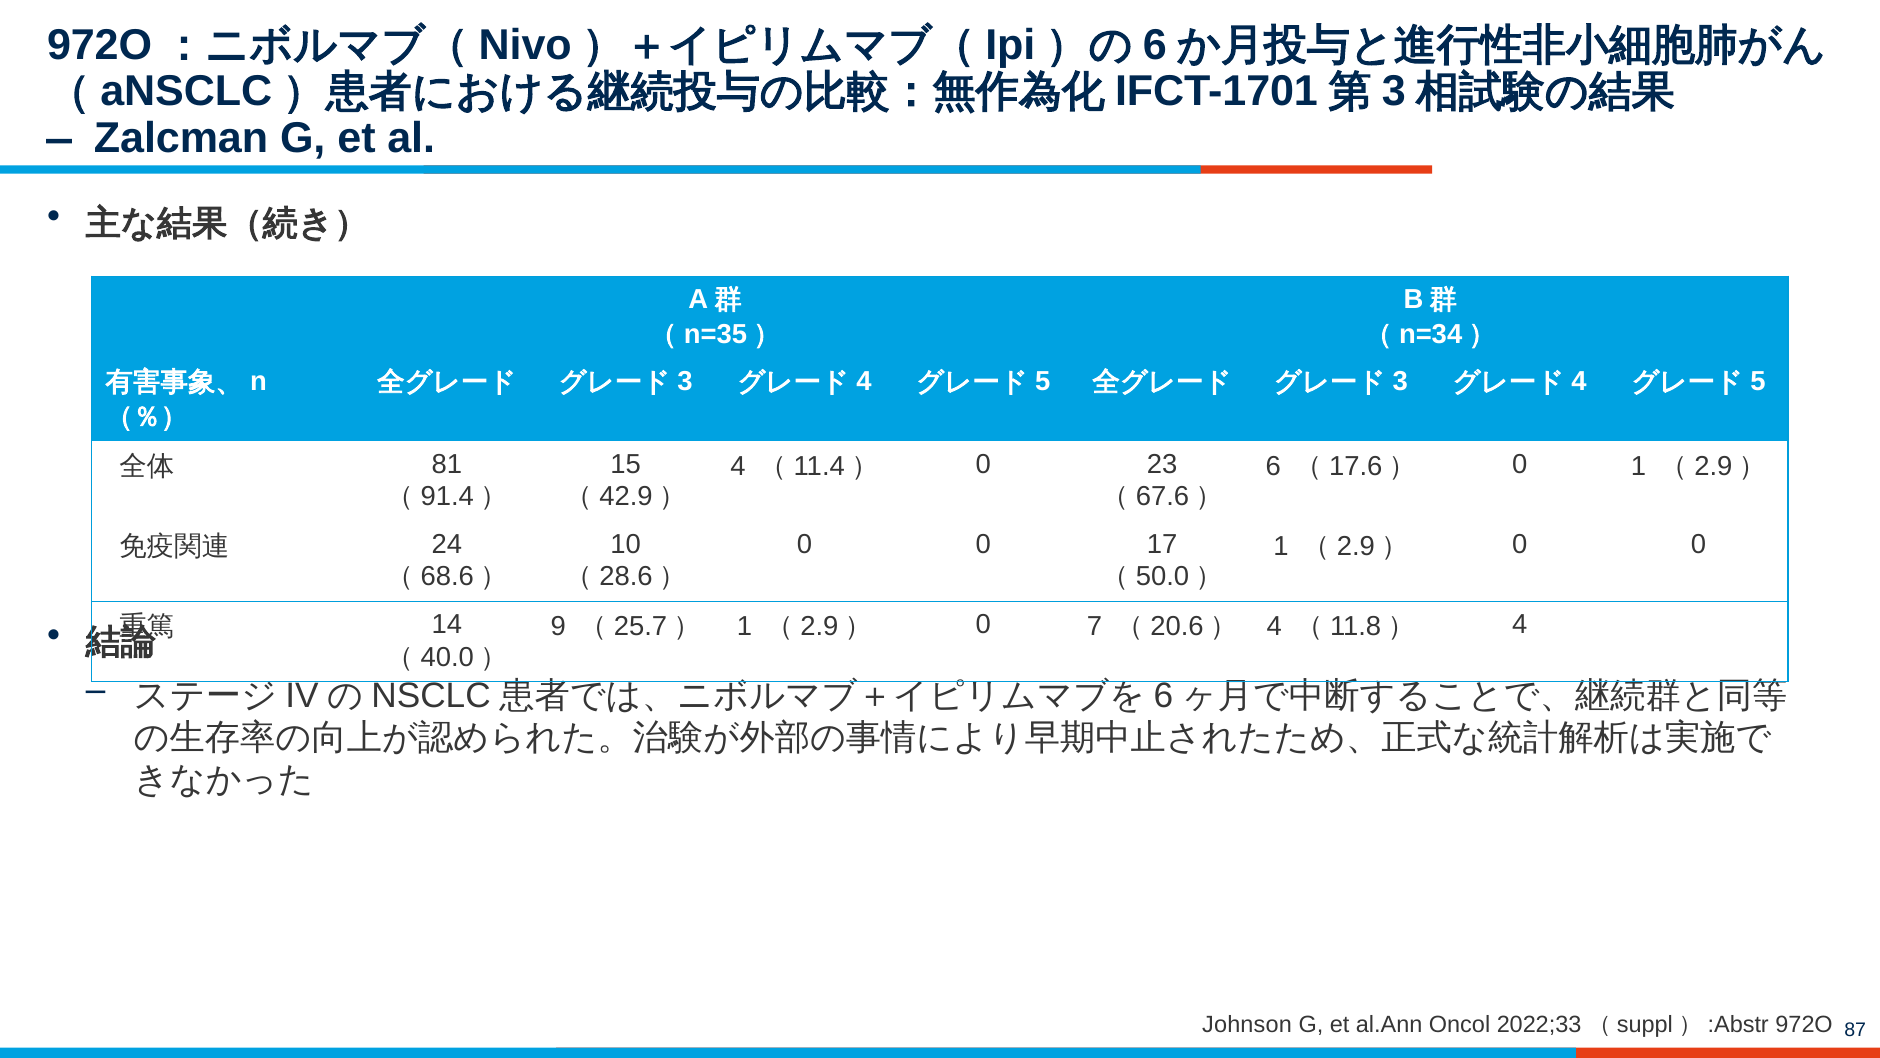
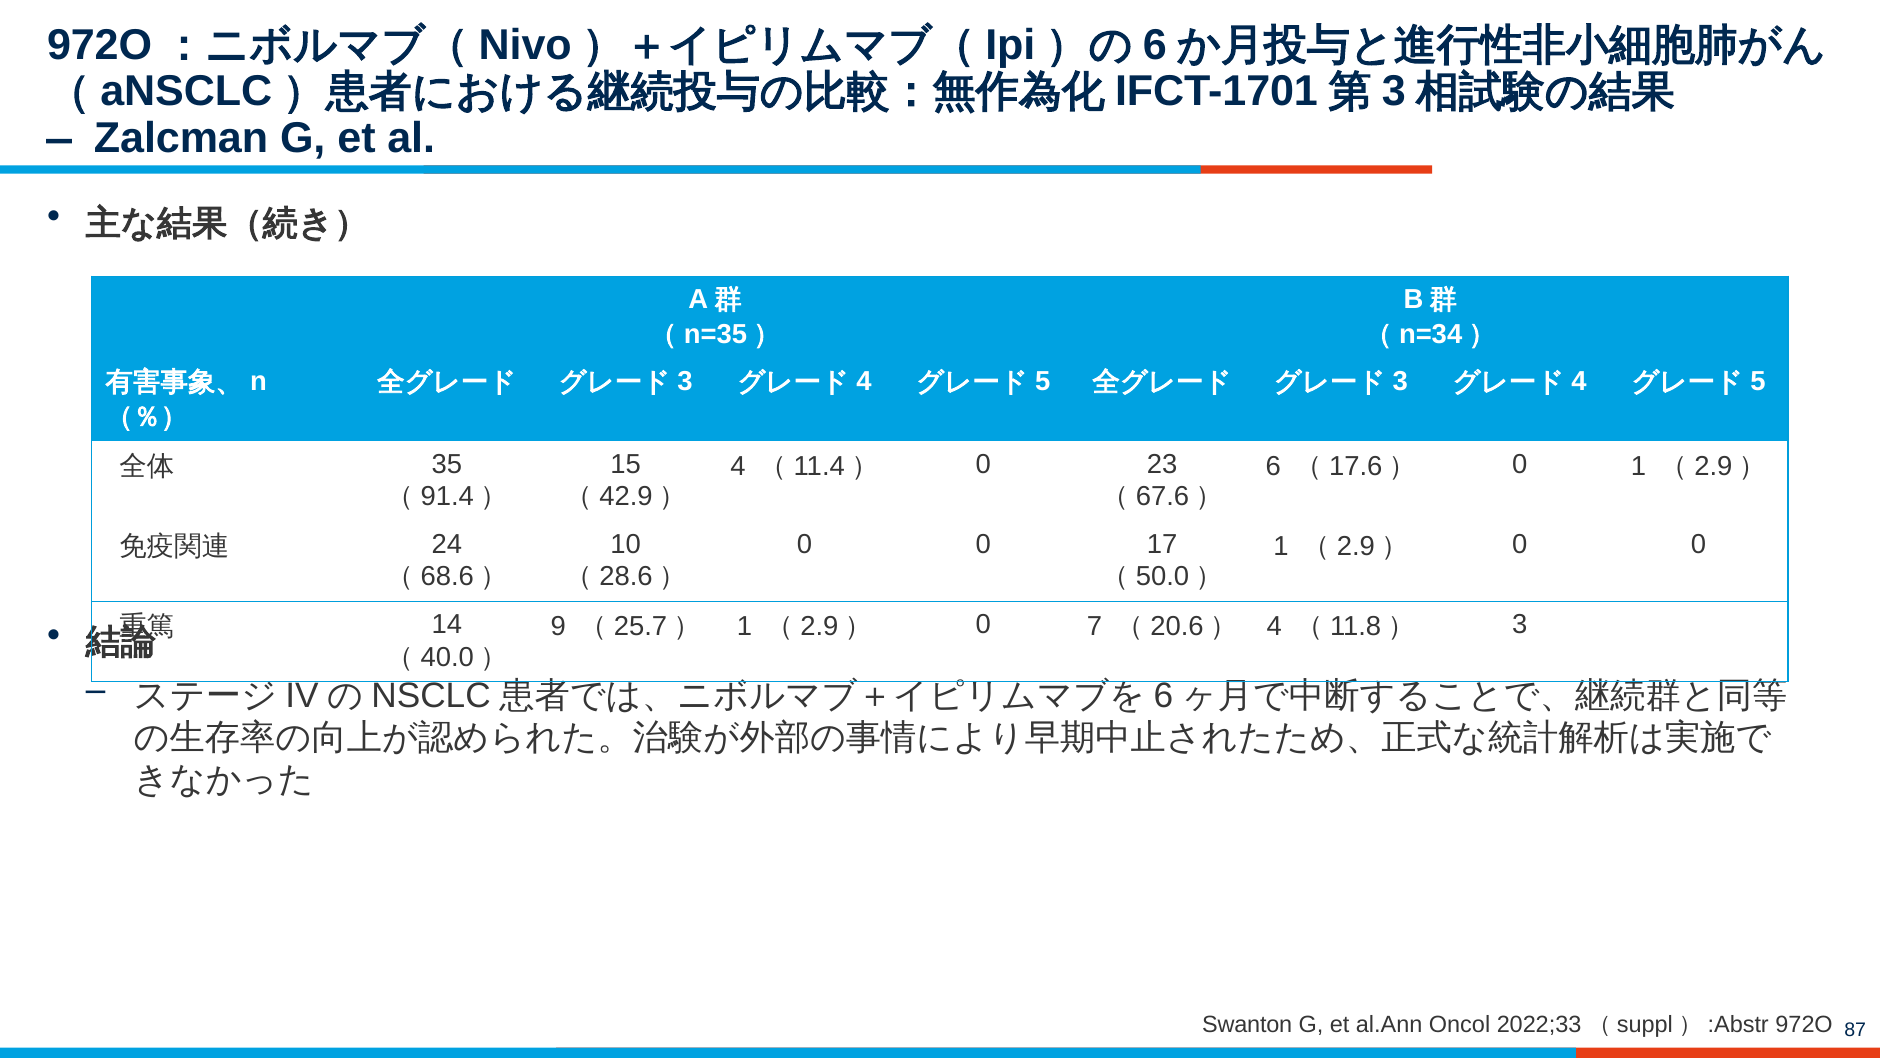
81: 81 -> 35
4 at (1520, 624): 4 -> 3
Johnson: Johnson -> Swanton
